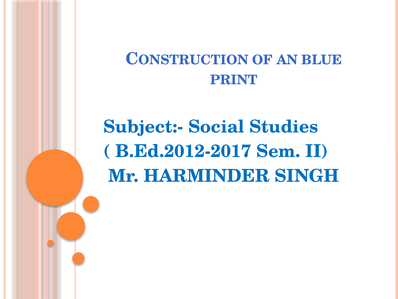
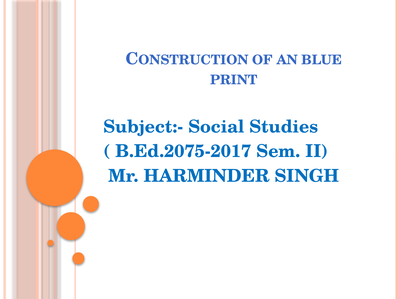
B.Ed.2012-2017: B.Ed.2012-2017 -> B.Ed.2075-2017
